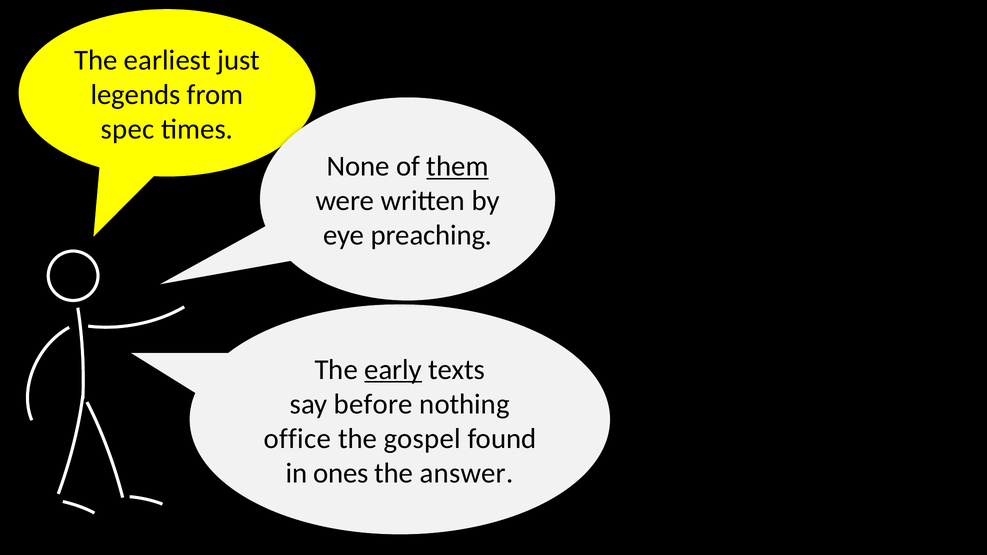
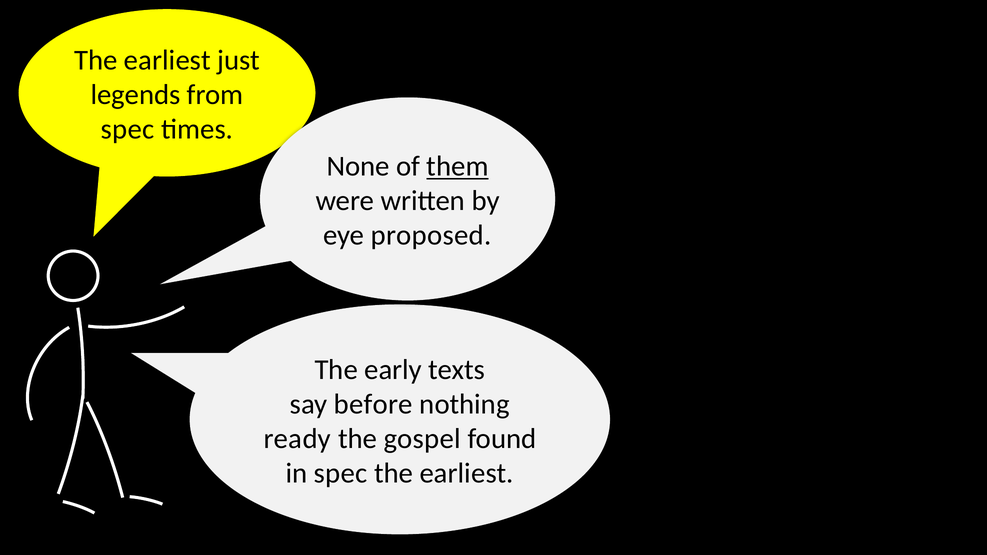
preaching: preaching -> proposed
early underline: present -> none
office: office -> ready
in ones: ones -> spec
answer at (467, 473): answer -> earliest
